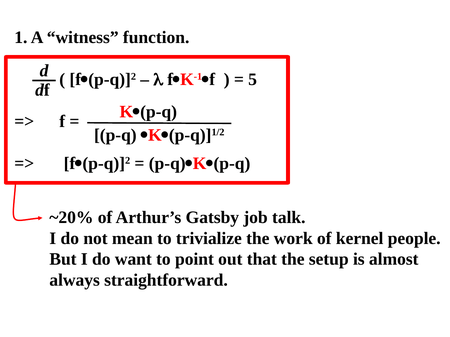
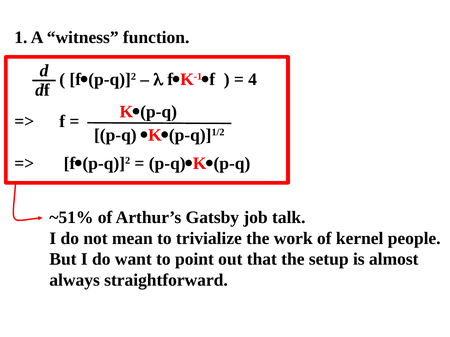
5: 5 -> 4
~20%: ~20% -> ~51%
